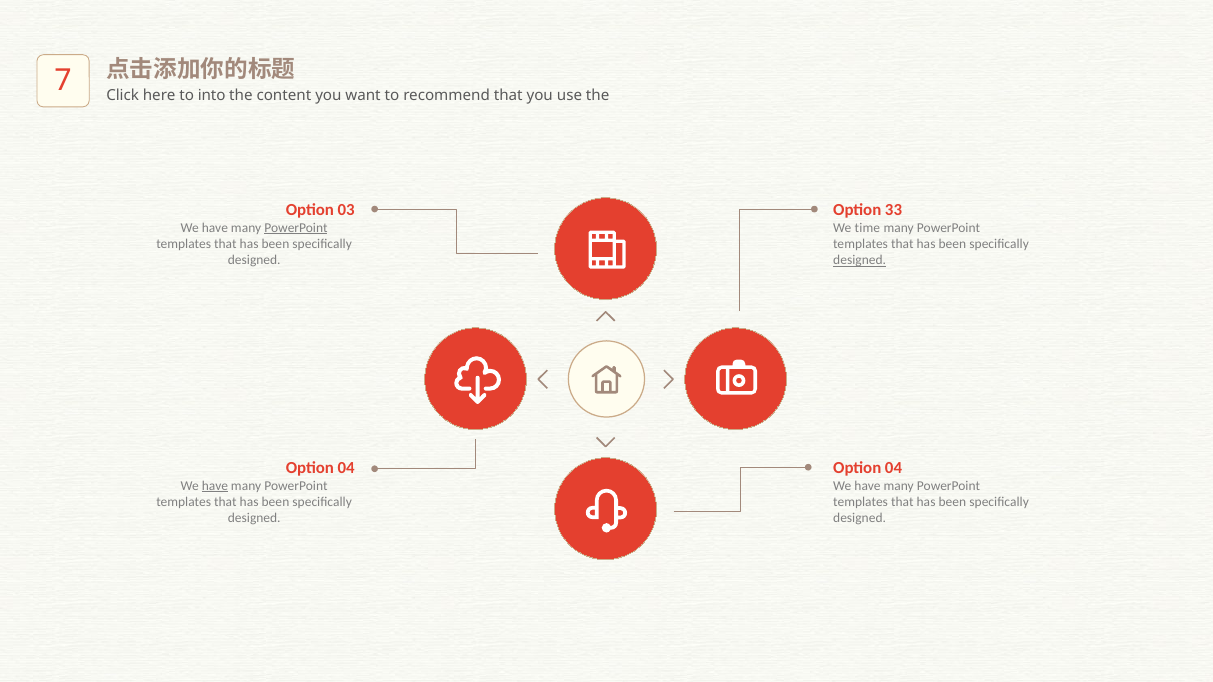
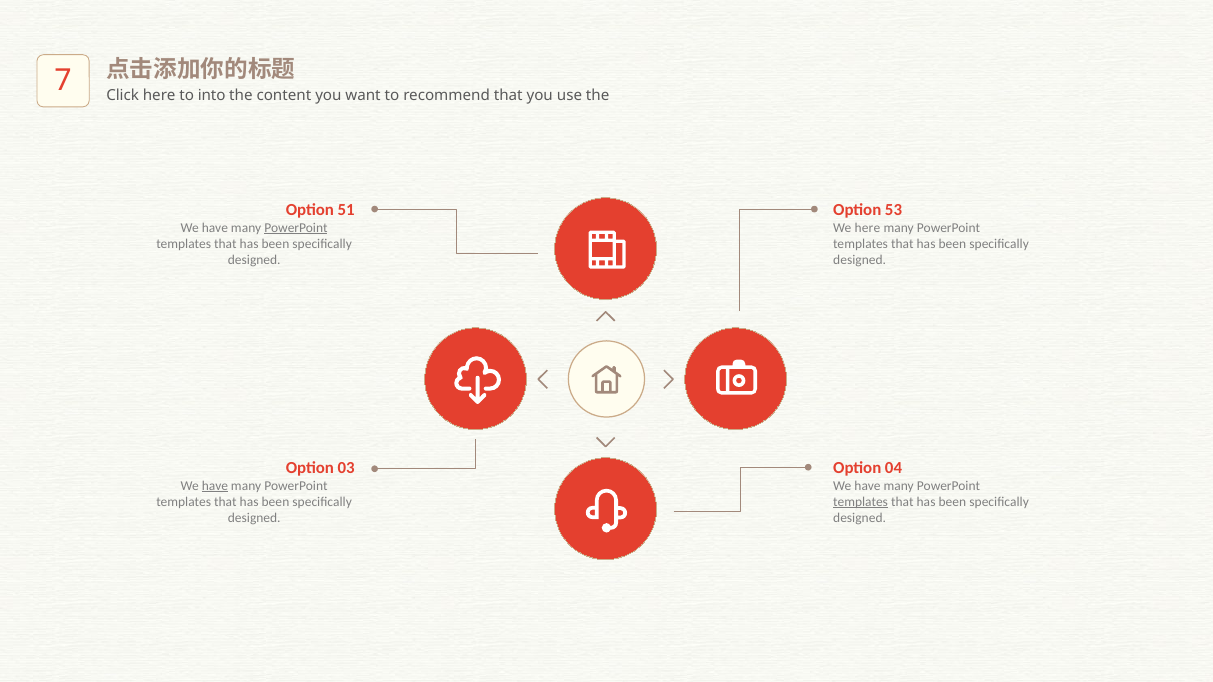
03: 03 -> 51
33: 33 -> 53
We time: time -> here
designed at (860, 261) underline: present -> none
04 at (346, 468): 04 -> 03
templates at (861, 502) underline: none -> present
